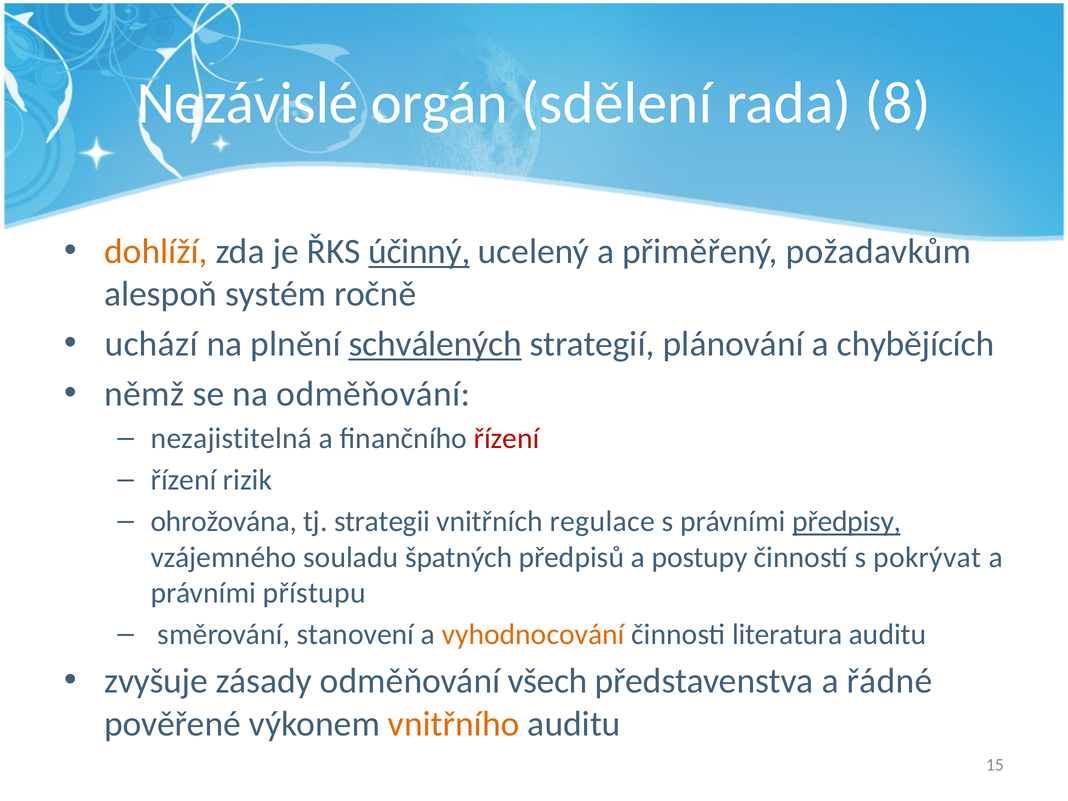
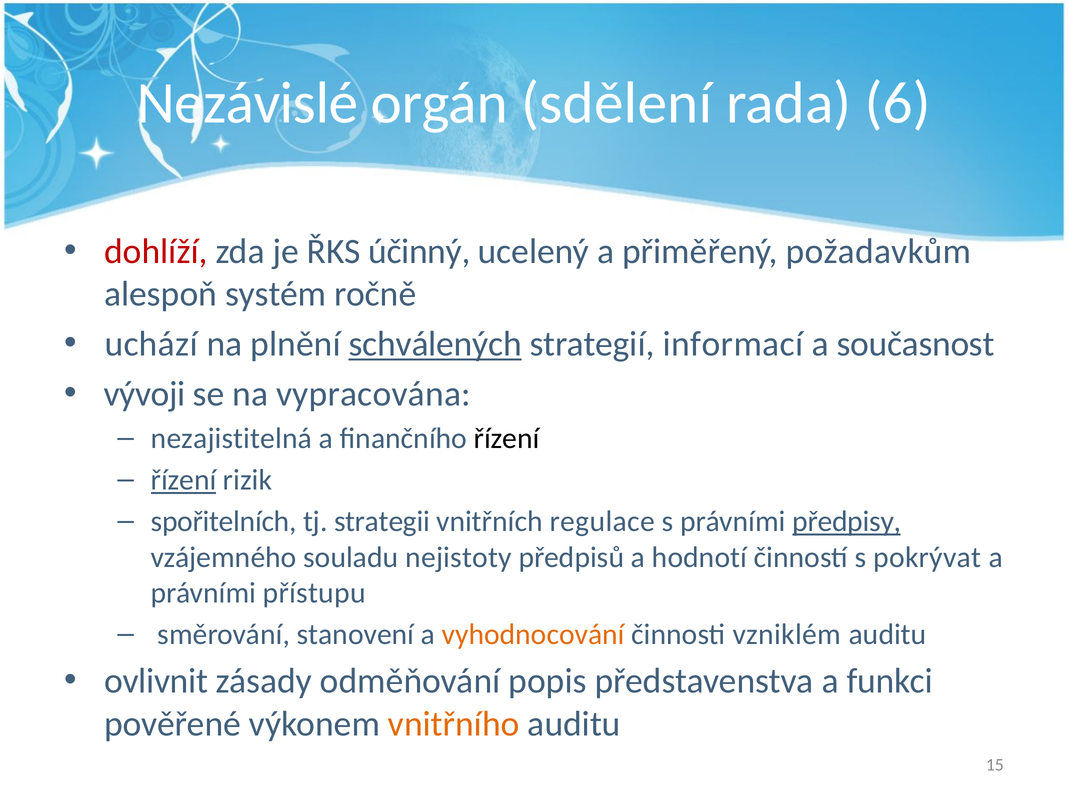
8: 8 -> 6
dohlíží colour: orange -> red
účinný underline: present -> none
plánování: plánování -> informací
chybějících: chybějících -> současnost
němž: němž -> vývoji
na odměňování: odměňování -> vypracována
řízení at (507, 439) colour: red -> black
řízení at (184, 480) underline: none -> present
ohrožována: ohrožována -> spořitelních
špatných: špatných -> nejistoty
postupy: postupy -> hodnotí
literatura: literatura -> vzniklém
zvyšuje: zvyšuje -> ovlivnit
všech: všech -> popis
řádné: řádné -> funkci
